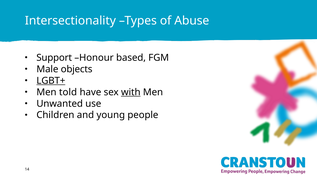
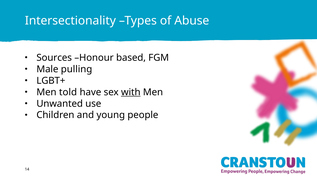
Support: Support -> Sources
objects: objects -> pulling
LGBT+ underline: present -> none
